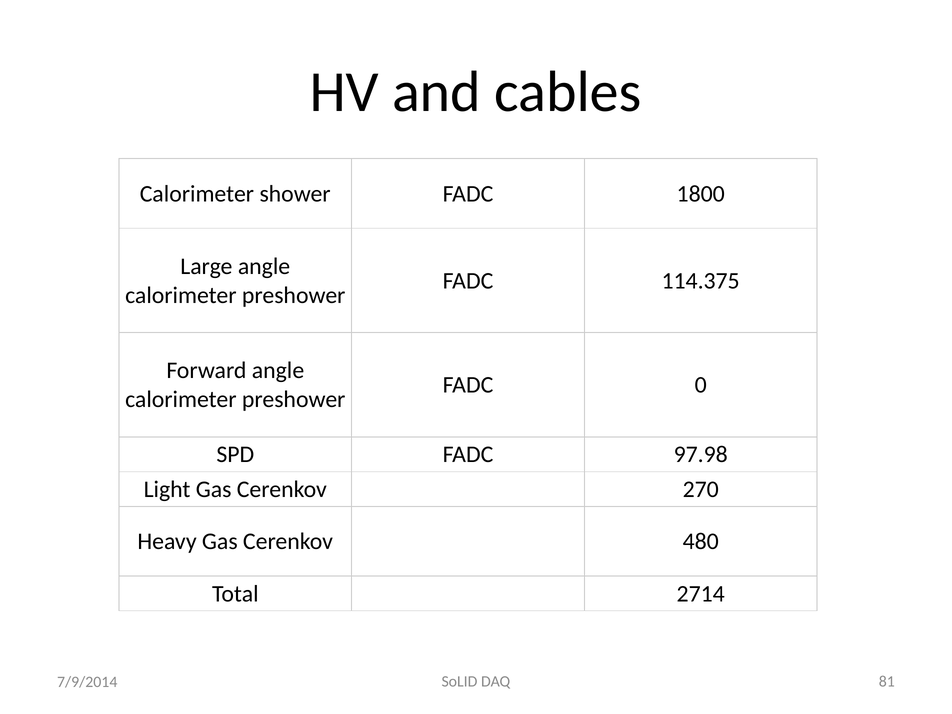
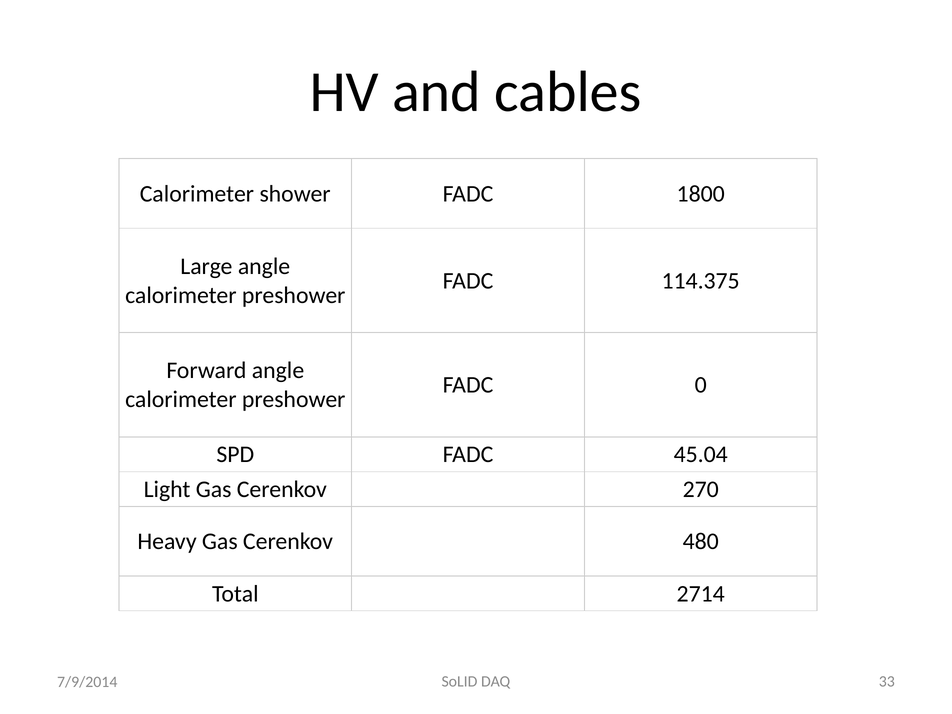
97.98: 97.98 -> 45.04
81: 81 -> 33
